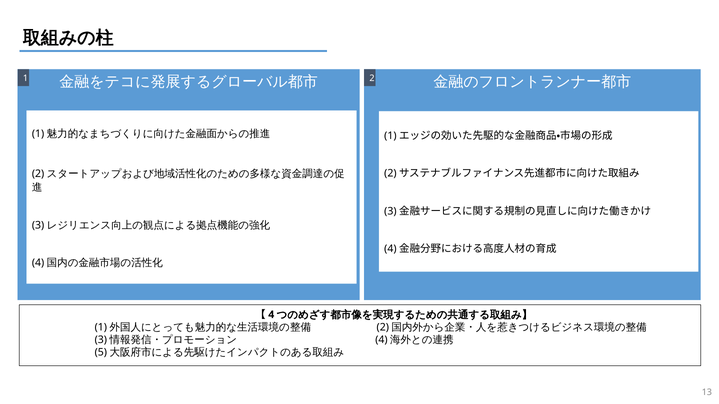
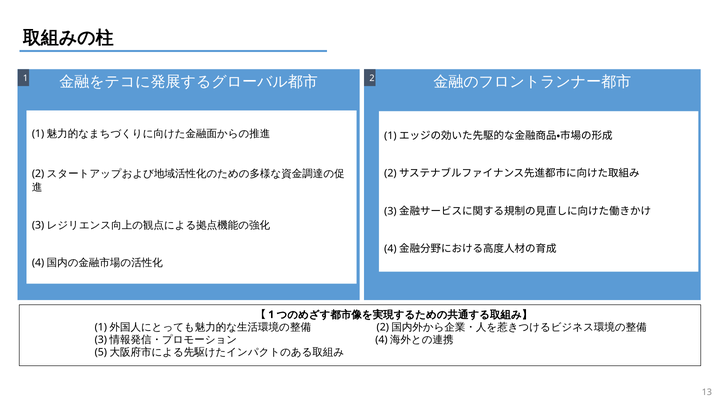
4 at (271, 315): 4 -> 1
